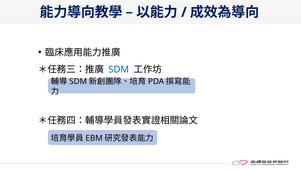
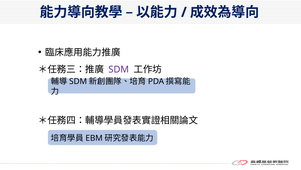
SDM at (119, 69) colour: blue -> purple
